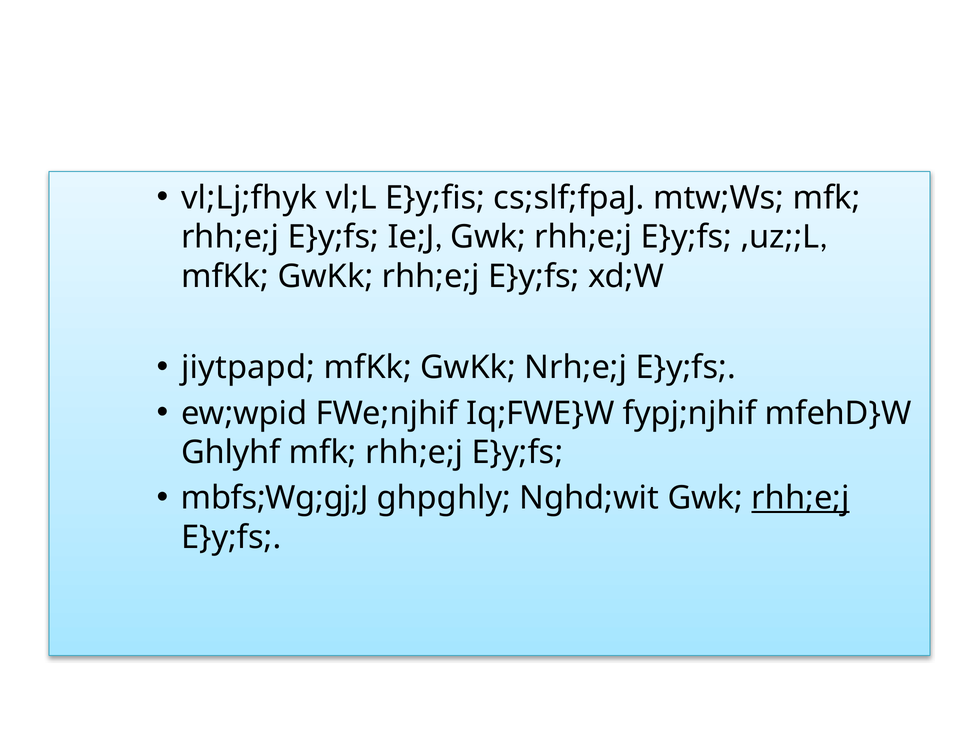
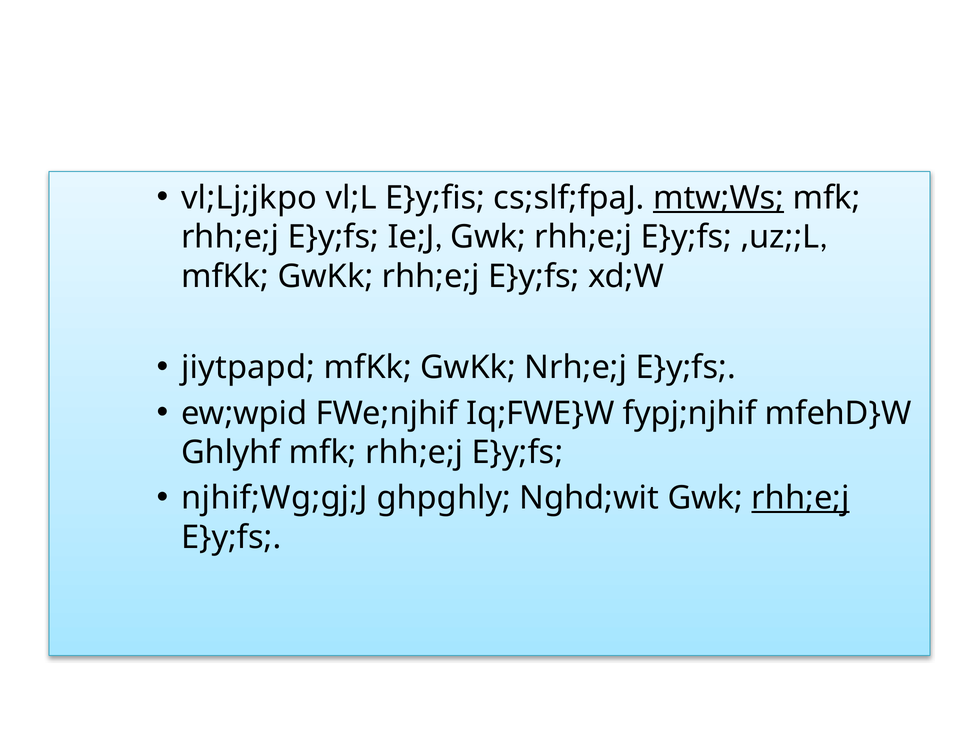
vl;Lj;fhyk: vl;Lj;fhyk -> vl;Lj;jkpo
mtw;Ws underline: none -> present
mbfs;Wg;gj;J: mbfs;Wg;gj;J -> njhif;Wg;gj;J
